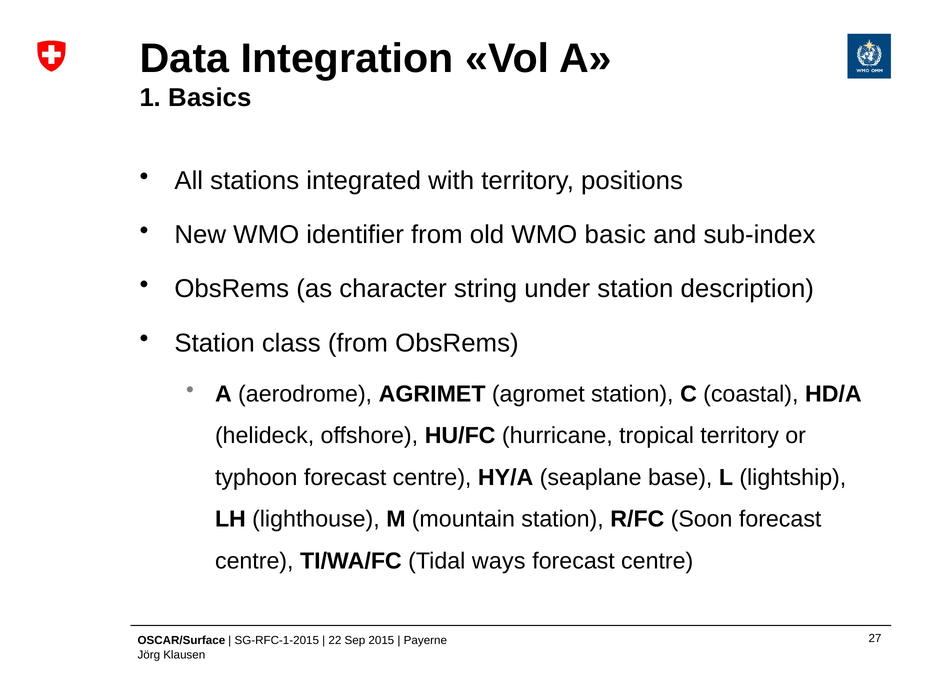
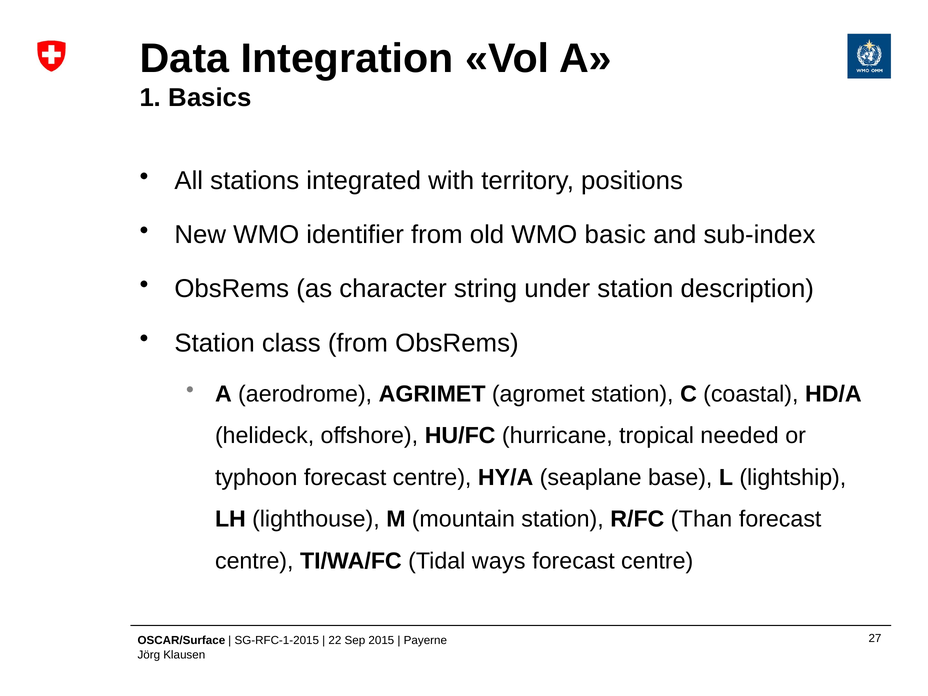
tropical territory: territory -> needed
Soon: Soon -> Than
